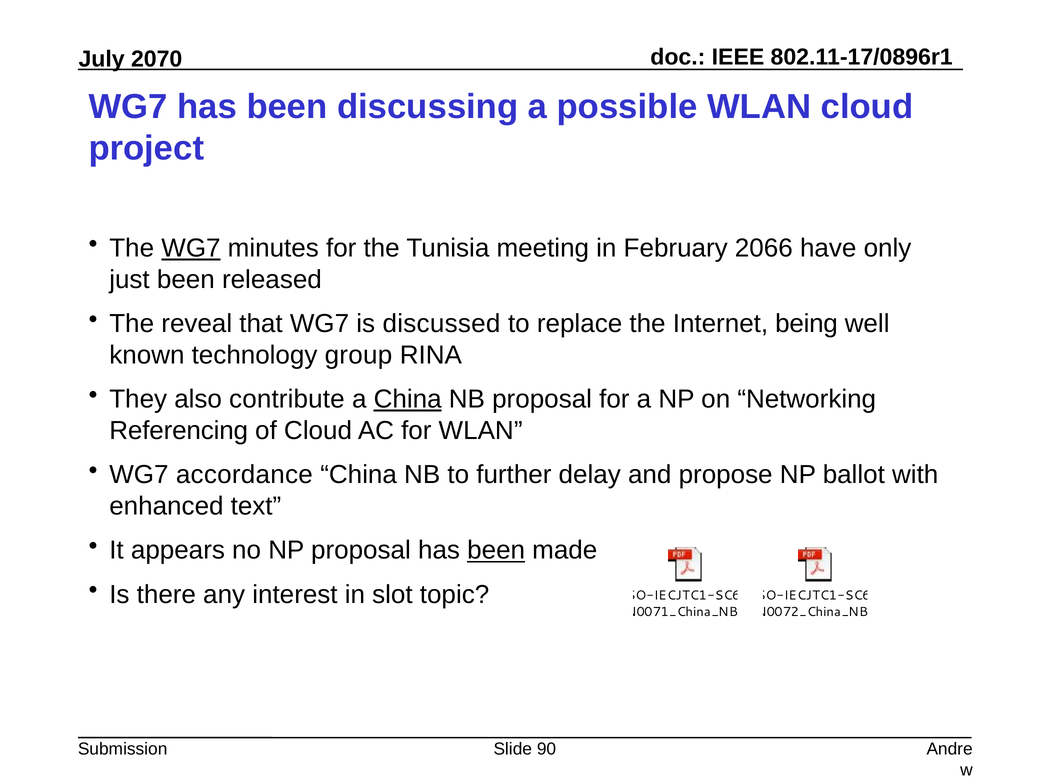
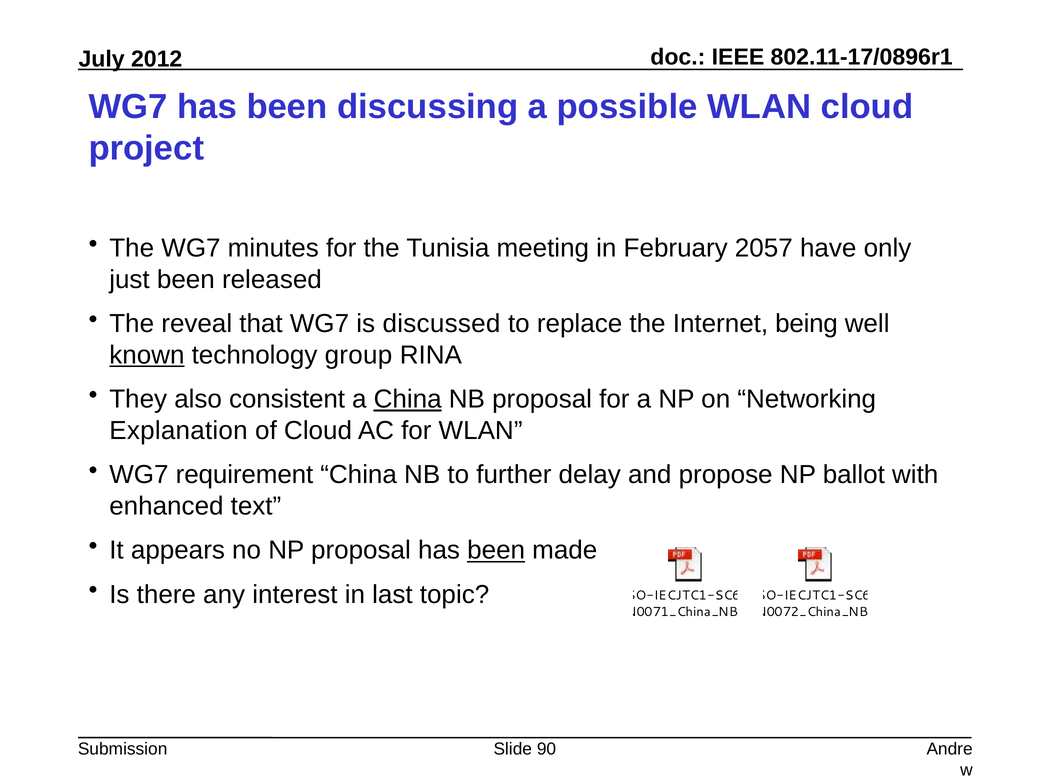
2070: 2070 -> 2012
WG7 at (191, 248) underline: present -> none
2066: 2066 -> 2057
known underline: none -> present
contribute: contribute -> consistent
Referencing: Referencing -> Explanation
accordance: accordance -> requirement
slot: slot -> last
